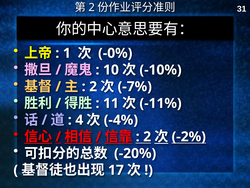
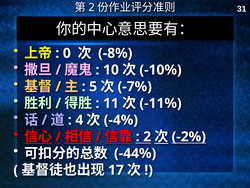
1: 1 -> 0
-0%: -0% -> -8%
2 at (93, 86): 2 -> 5
-20%: -20% -> -44%
